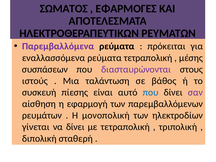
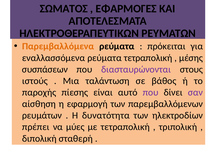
Παρεμβαλλόμενα colour: purple -> orange
συσκευή: συσκευή -> παροχής
που at (151, 92) colour: blue -> purple
μονοπολική: μονοπολική -> δυνατότητα
γίνεται: γίνεται -> πρέπει
να δίνει: δίνει -> μύες
